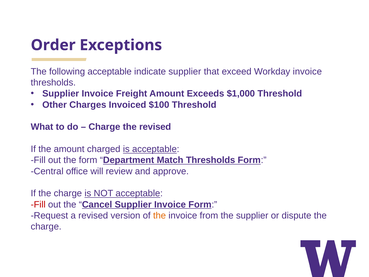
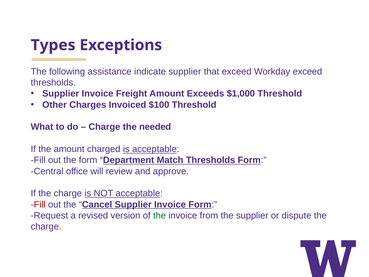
Order: Order -> Types
following acceptable: acceptable -> assistance
Workday invoice: invoice -> exceed
the revised: revised -> needed
the at (159, 215) colour: orange -> green
